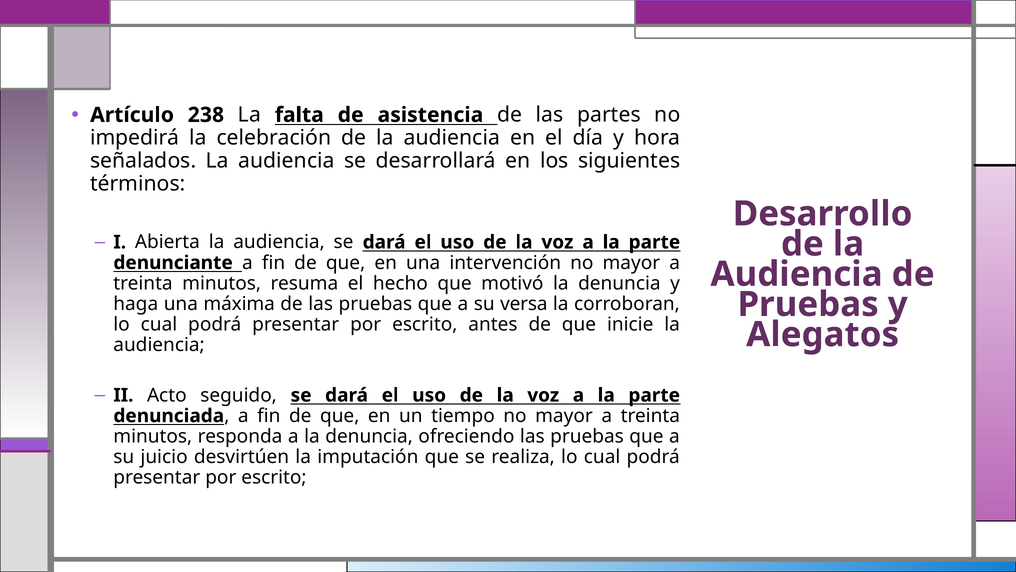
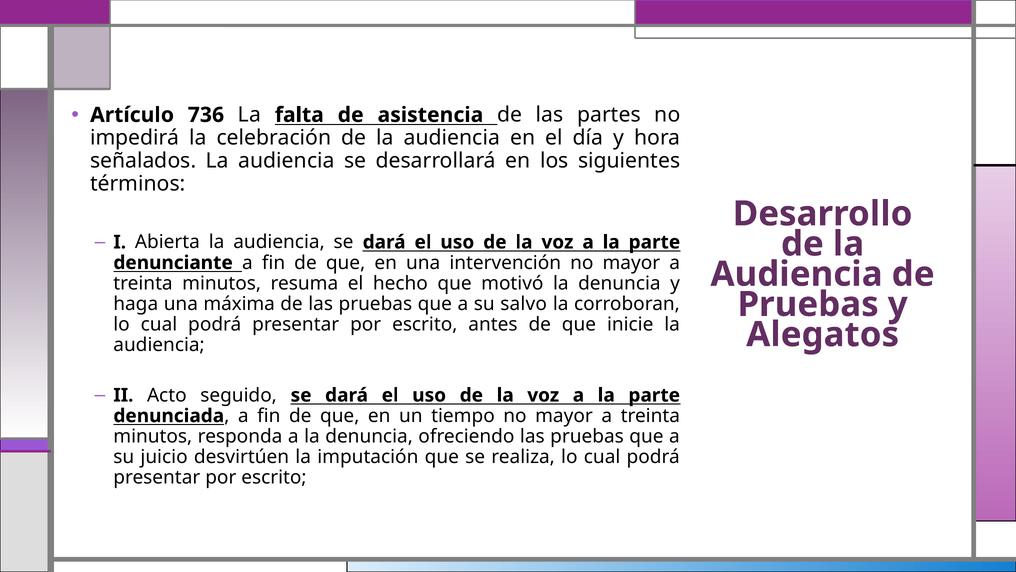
238: 238 -> 736
versa: versa -> salvo
